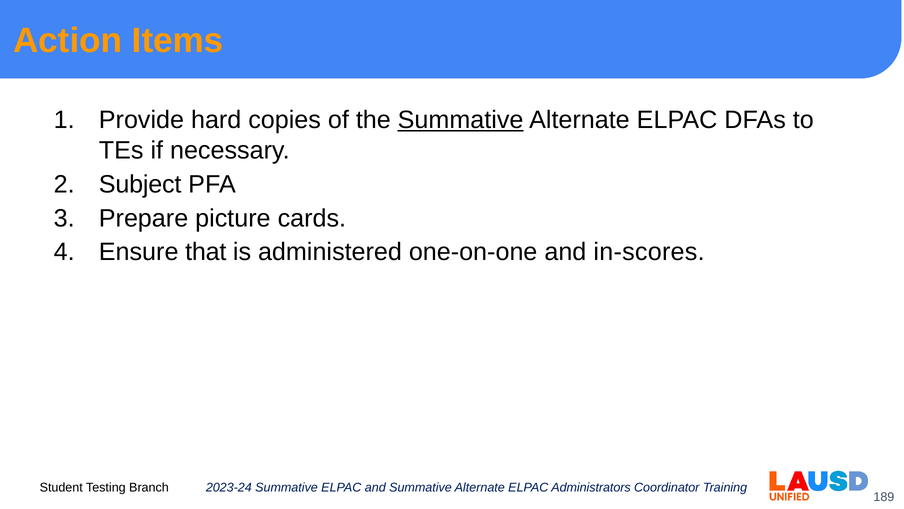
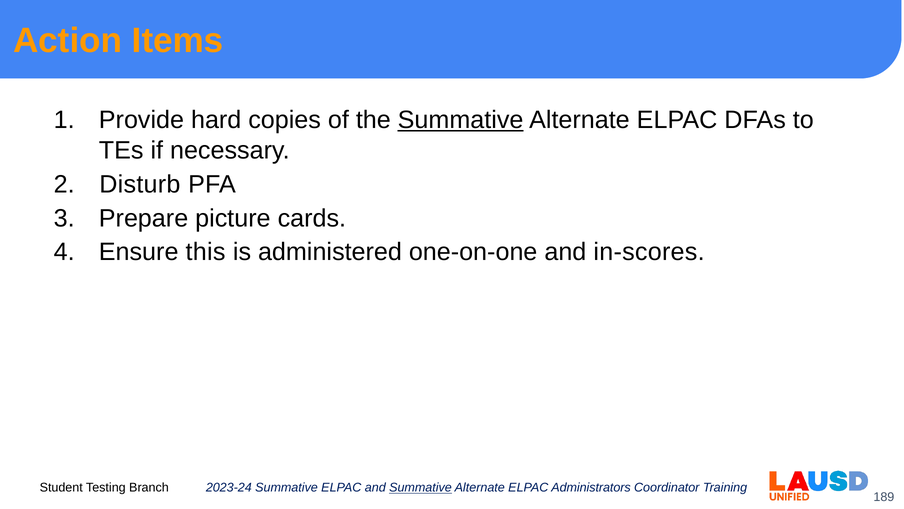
Subject: Subject -> Disturb
that: that -> this
Summative at (420, 487) underline: none -> present
